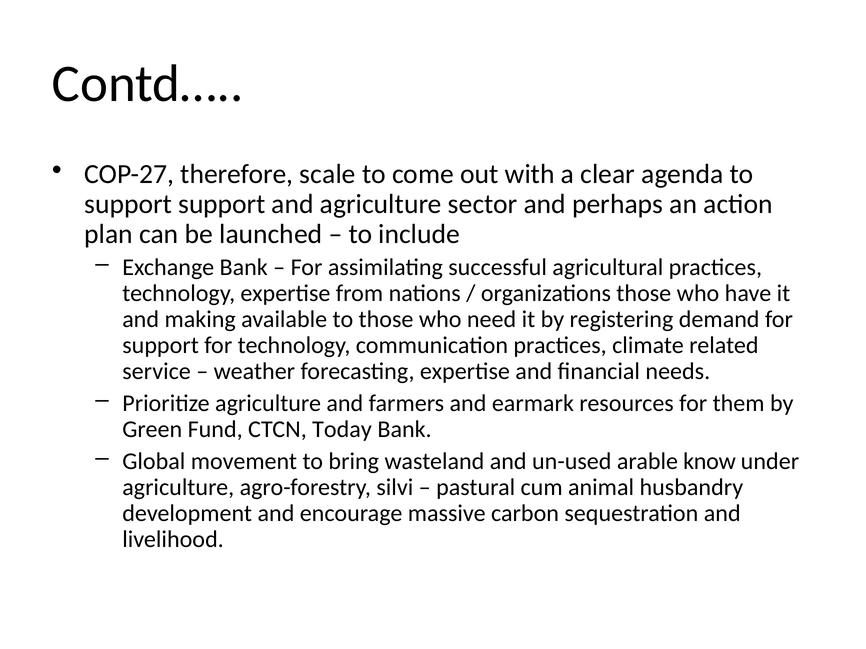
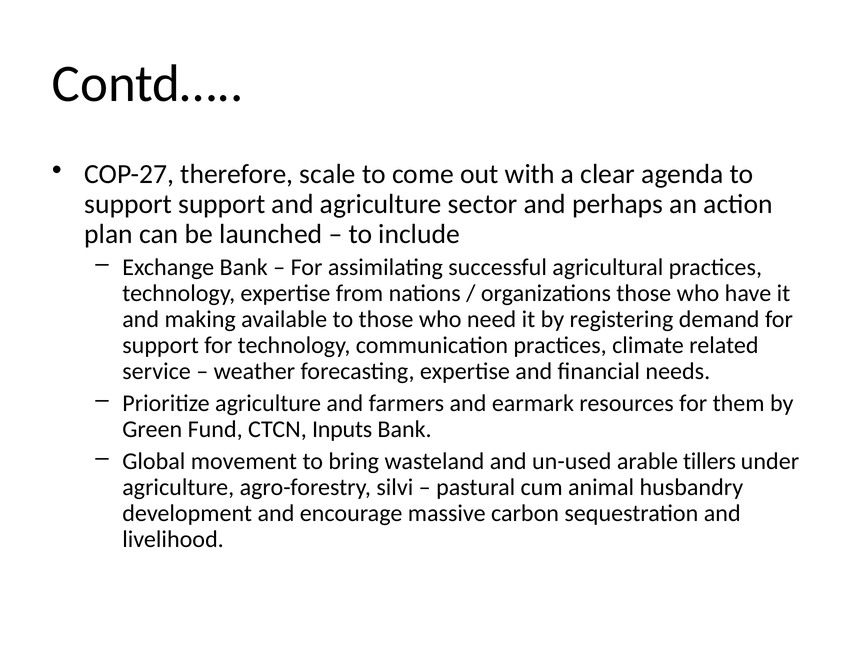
Today: Today -> Inputs
know: know -> tillers
